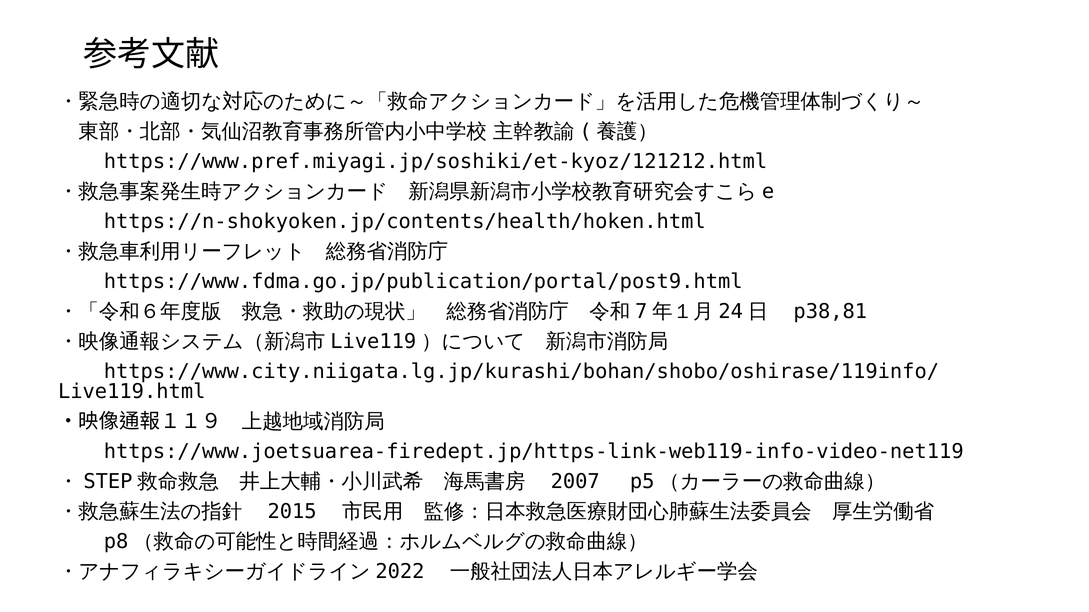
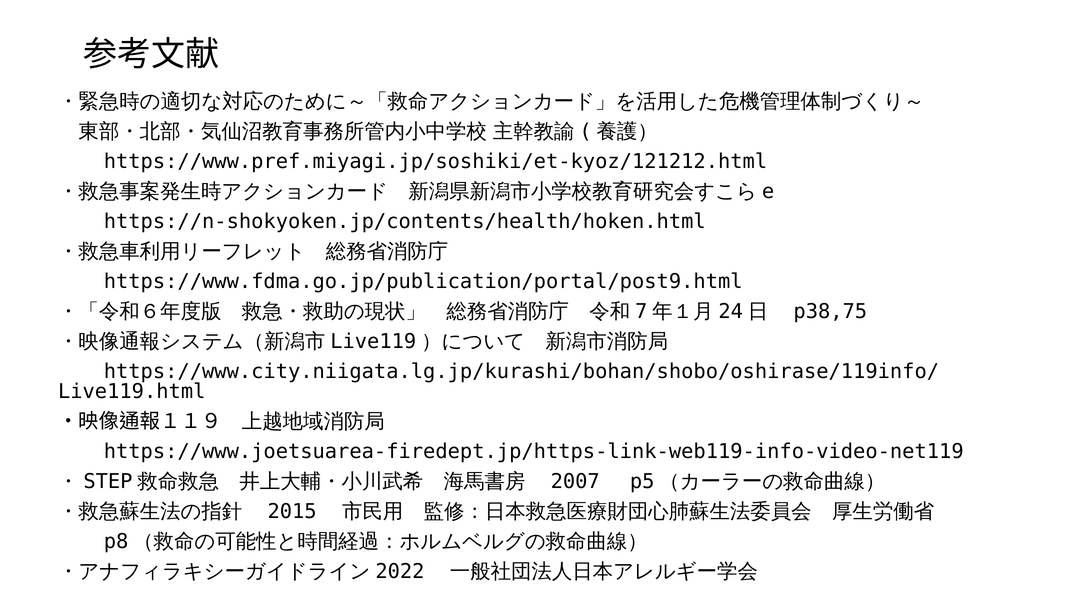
p38,81: p38,81 -> p38,75
